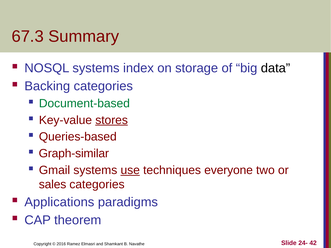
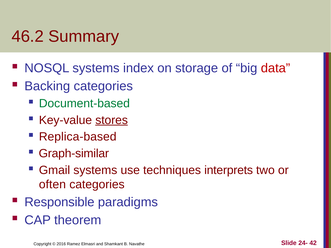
67.3: 67.3 -> 46.2
data colour: black -> red
Queries-based: Queries-based -> Replica-based
use underline: present -> none
everyone: everyone -> interprets
sales: sales -> often
Applications: Applications -> Responsible
